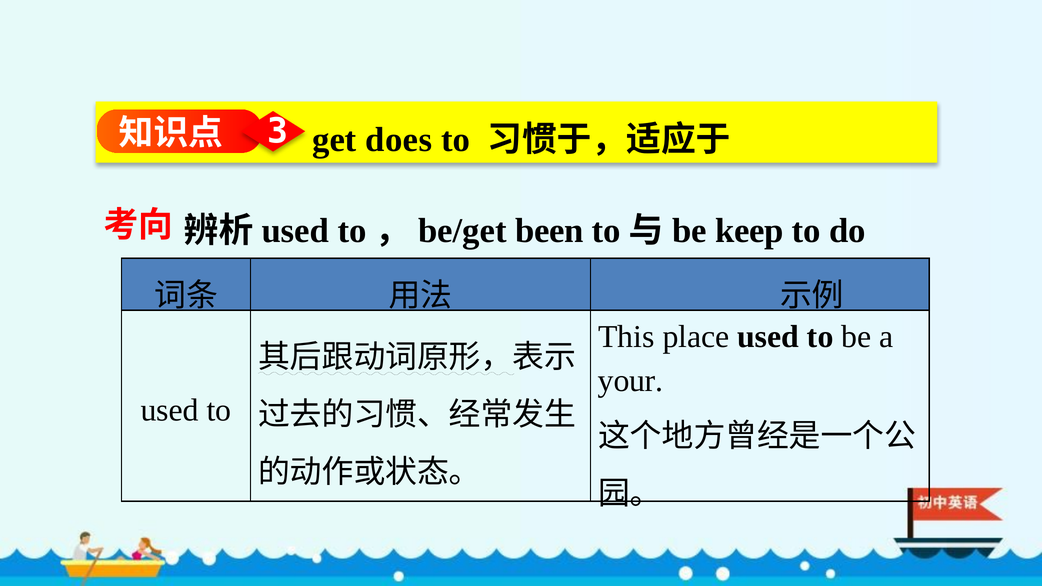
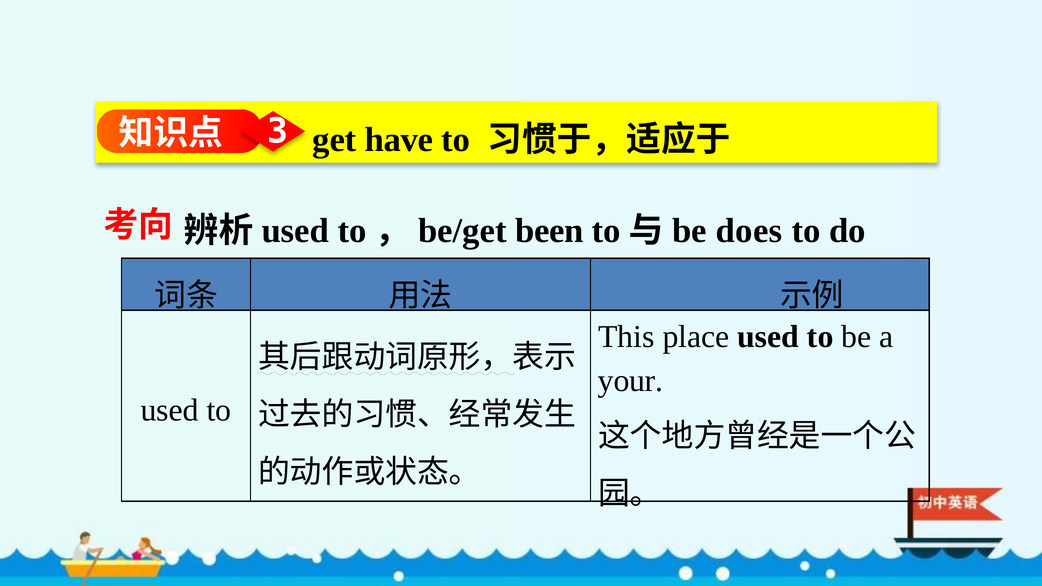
does: does -> have
keep: keep -> does
